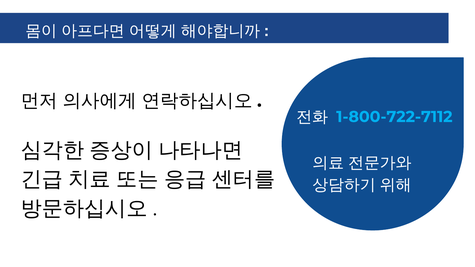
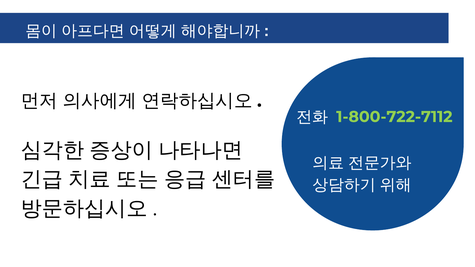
1-800-722-7112 colour: light blue -> light green
